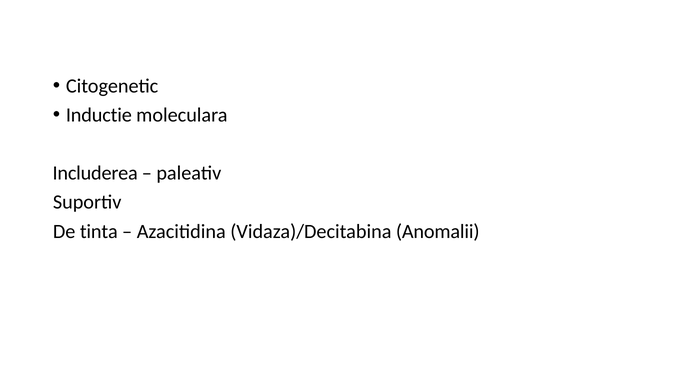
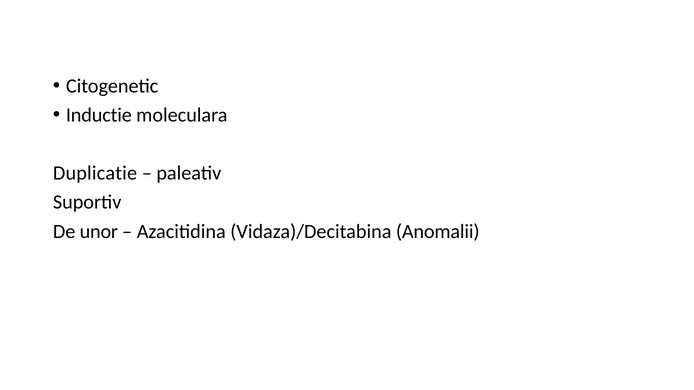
Includerea: Includerea -> Duplicatie
tinta: tinta -> unor
